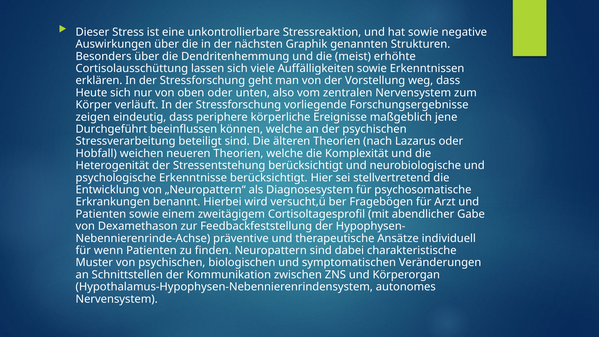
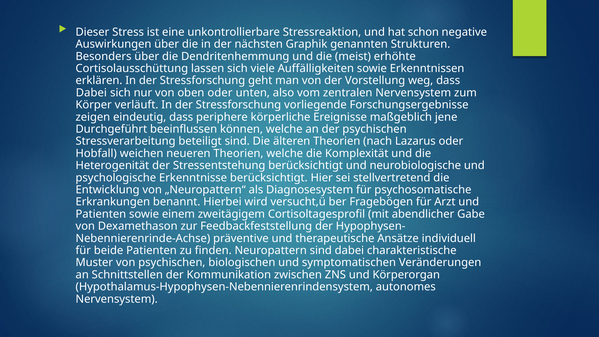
hat sowie: sowie -> schon
Heute at (91, 93): Heute -> Dabei
wenn: wenn -> beide
